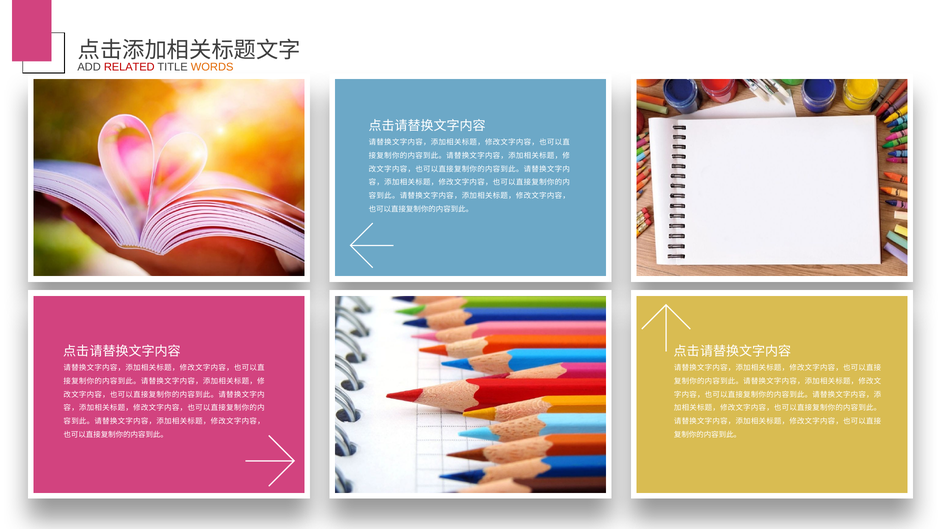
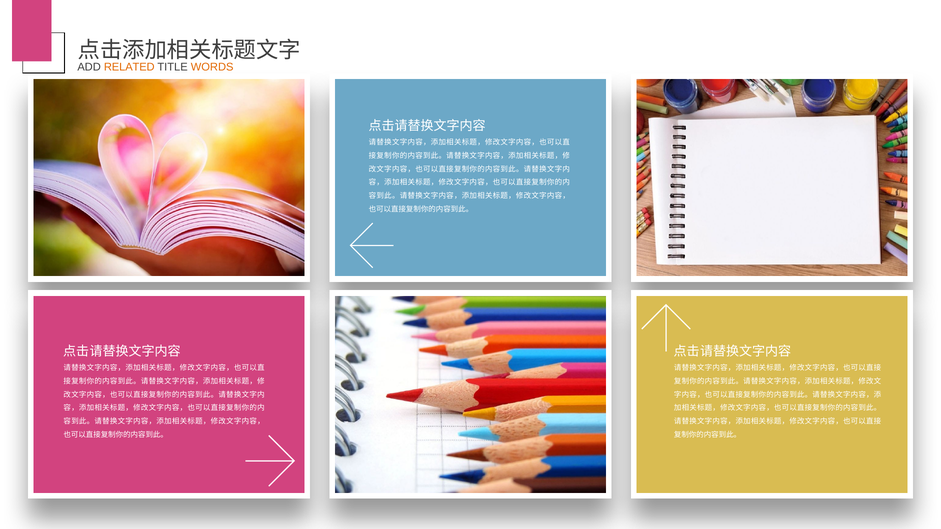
RELATED colour: red -> orange
